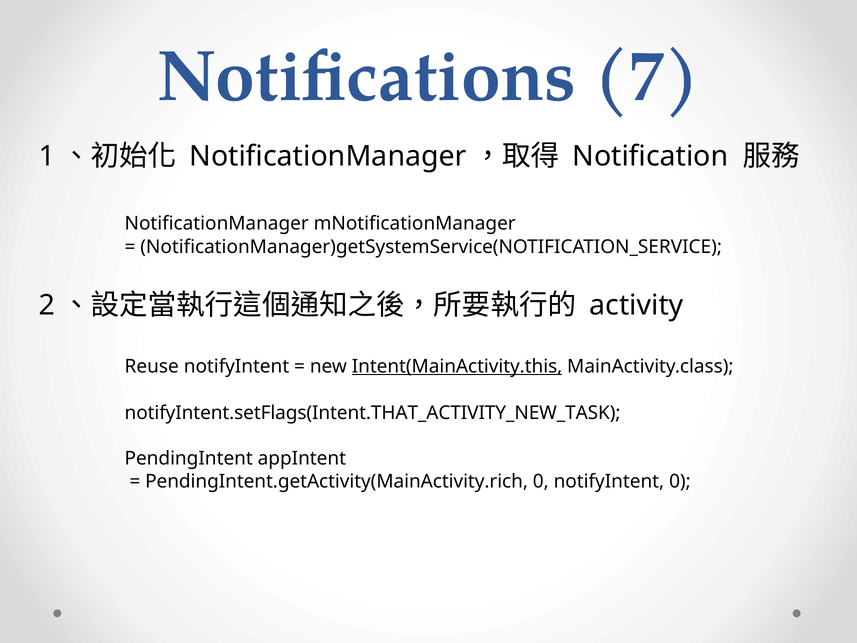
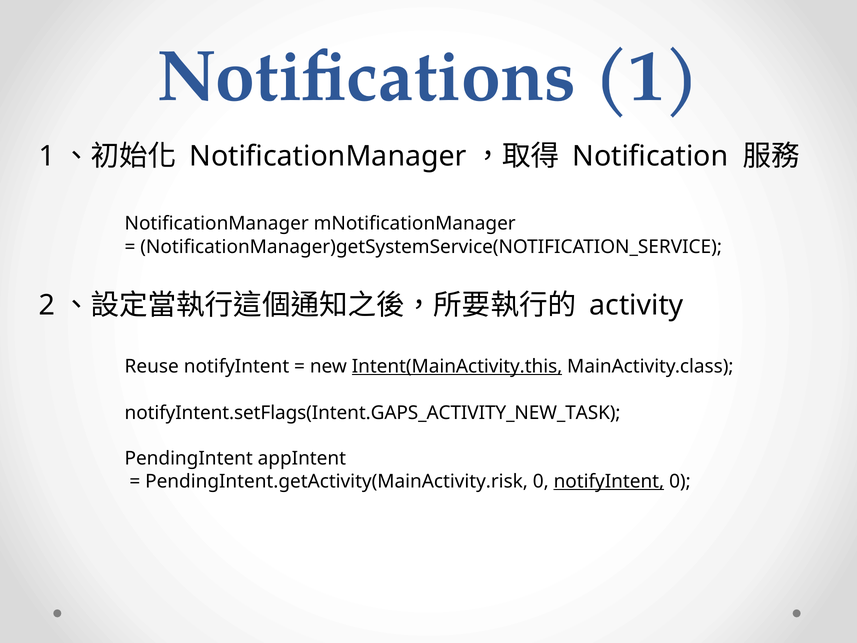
Notifications 7: 7 -> 1
notifyIntent.setFlags(Intent.THAT_ACTIVITY_NEW_TASK: notifyIntent.setFlags(Intent.THAT_ACTIVITY_NEW_TASK -> notifyIntent.setFlags(Intent.GAPS_ACTIVITY_NEW_TASK
PendingIntent.getActivity(MainActivity.rich: PendingIntent.getActivity(MainActivity.rich -> PendingIntent.getActivity(MainActivity.risk
notifyIntent at (609, 481) underline: none -> present
